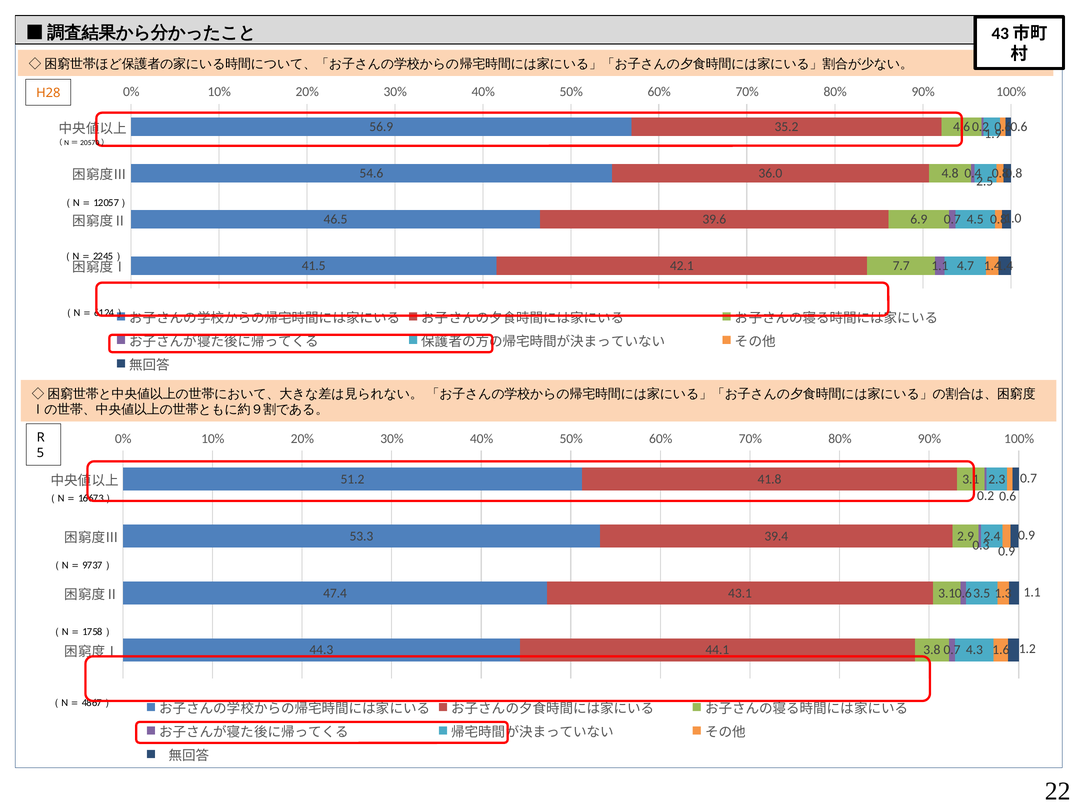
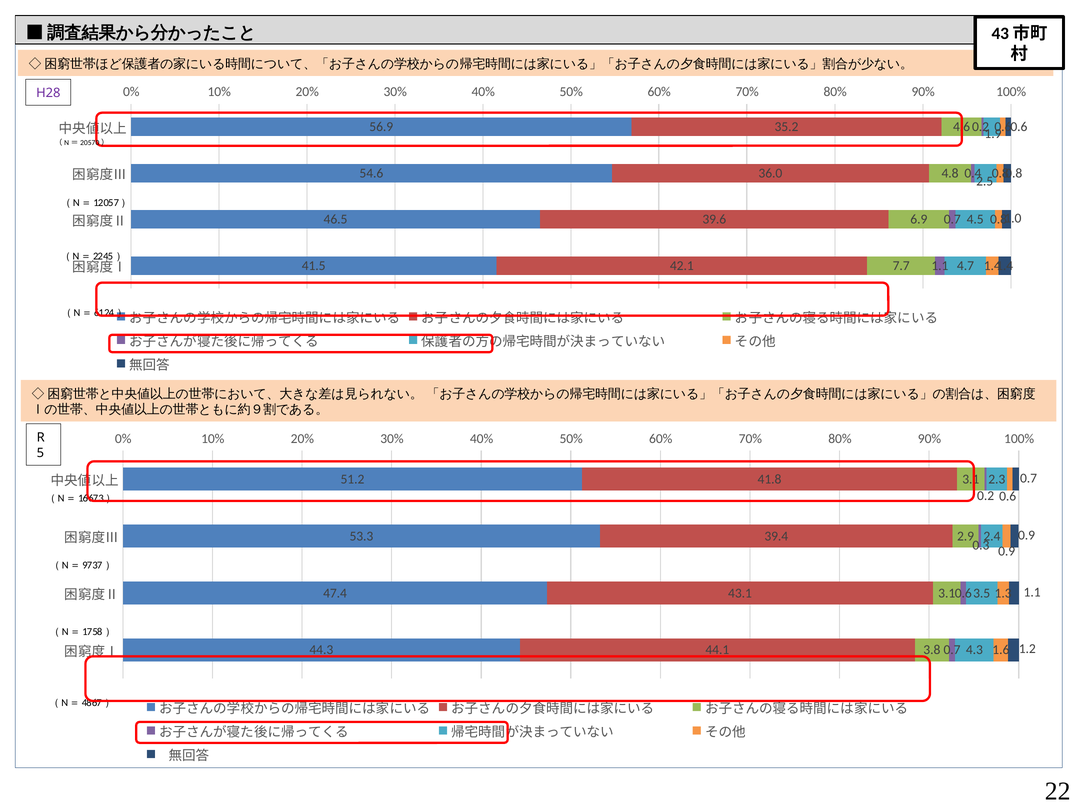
H28 colour: orange -> purple
